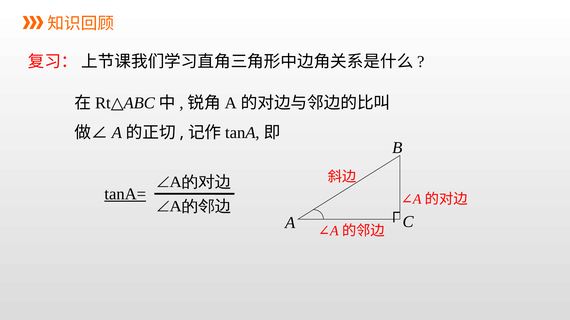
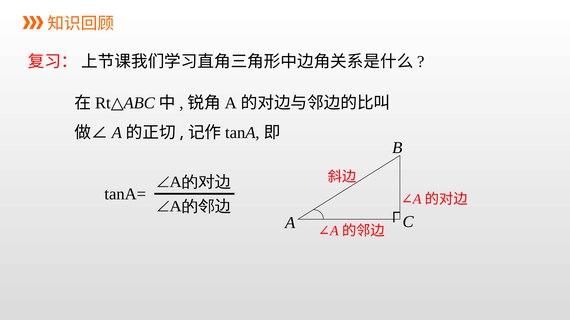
tanA= underline: present -> none
